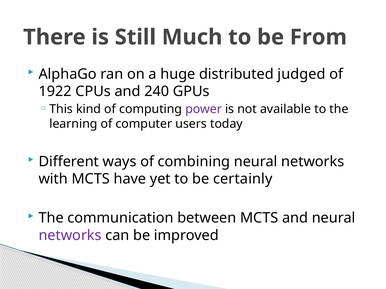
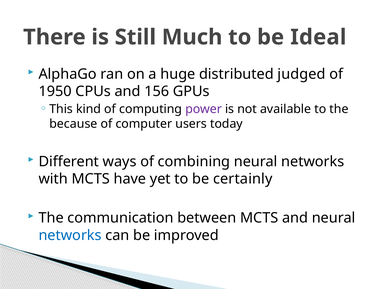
From: From -> Ideal
1922: 1922 -> 1950
240: 240 -> 156
learning: learning -> because
networks at (70, 236) colour: purple -> blue
